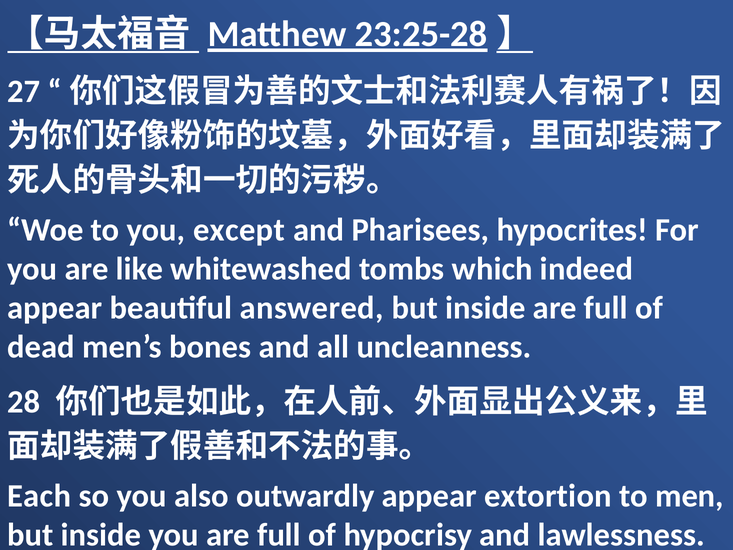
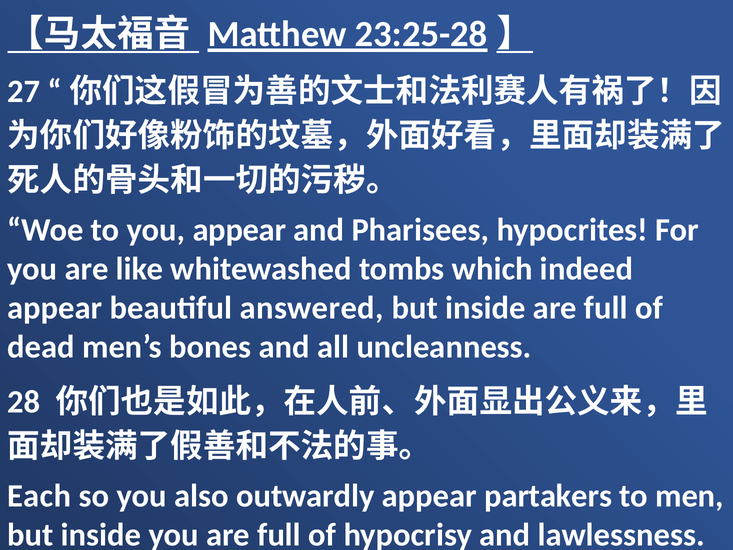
you except: except -> appear
extortion: extortion -> partakers
